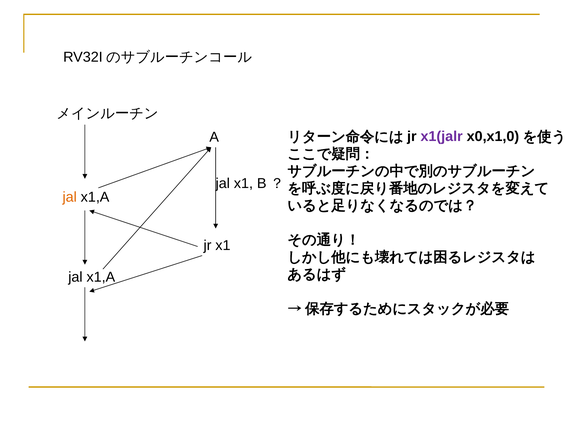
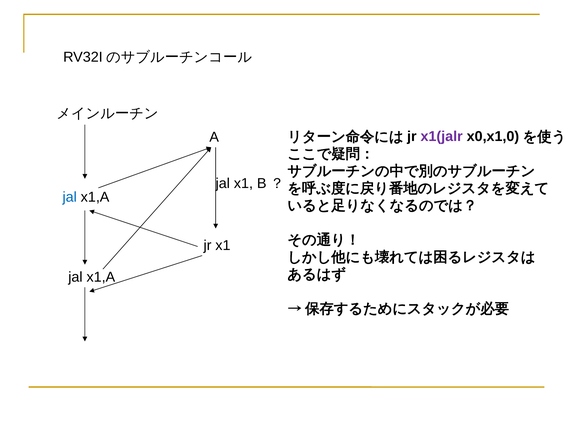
jal at (70, 197) colour: orange -> blue
